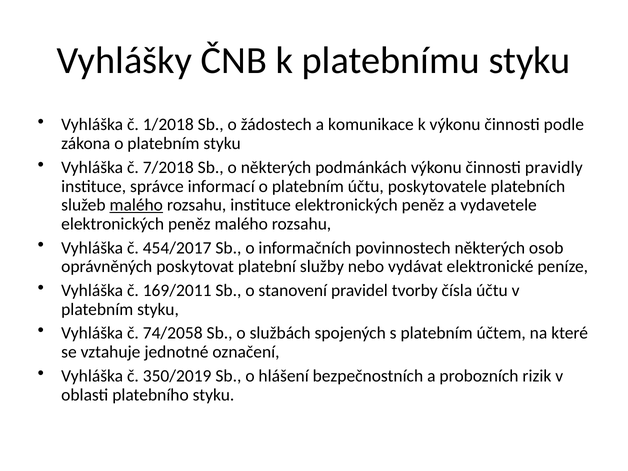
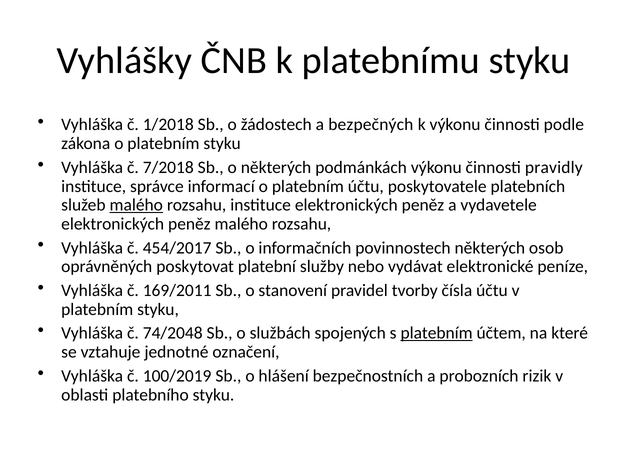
komunikace: komunikace -> bezpečných
74/2058: 74/2058 -> 74/2048
platebním at (437, 333) underline: none -> present
350/2019: 350/2019 -> 100/2019
